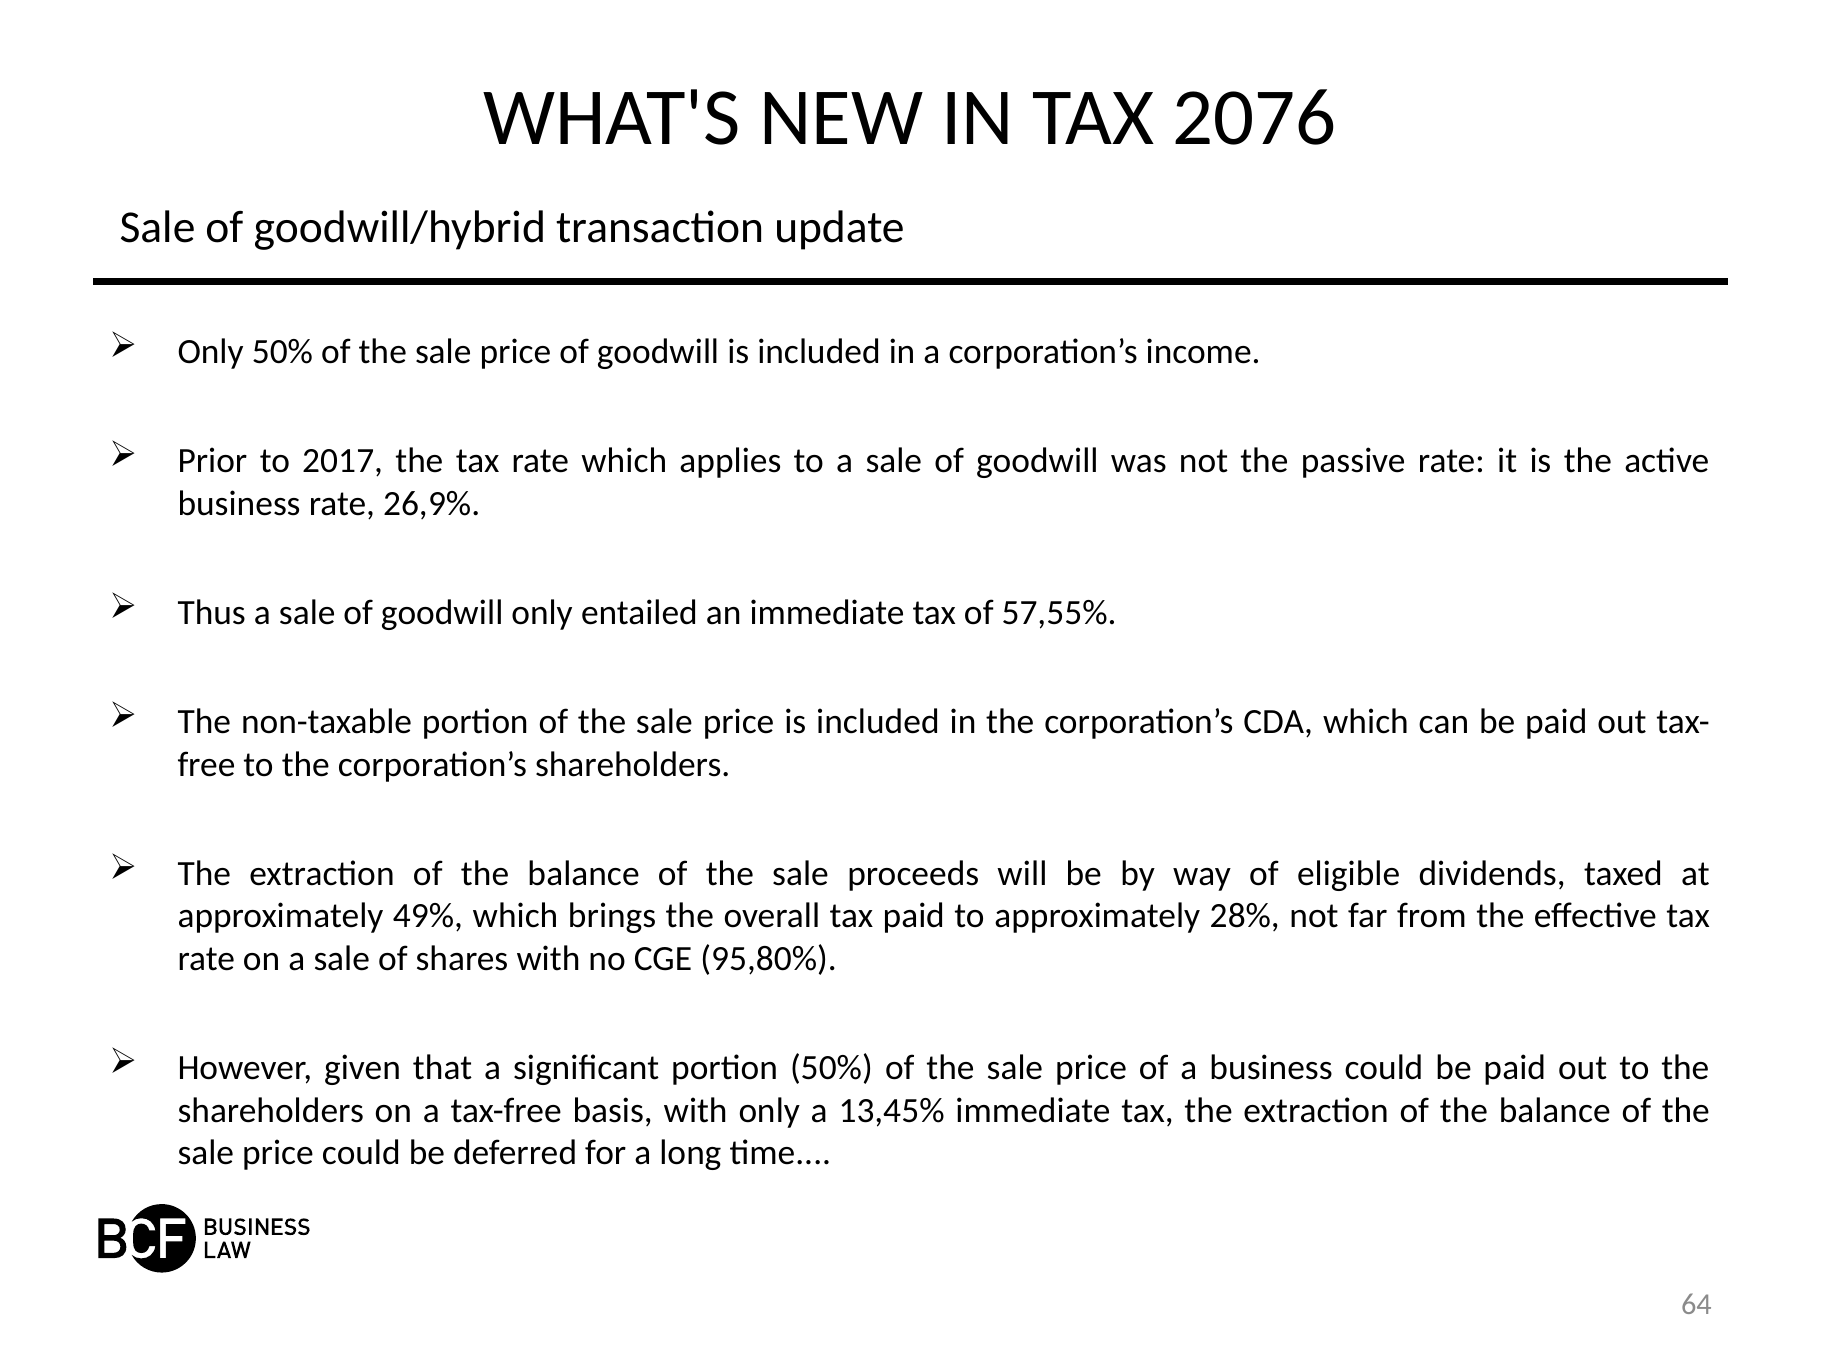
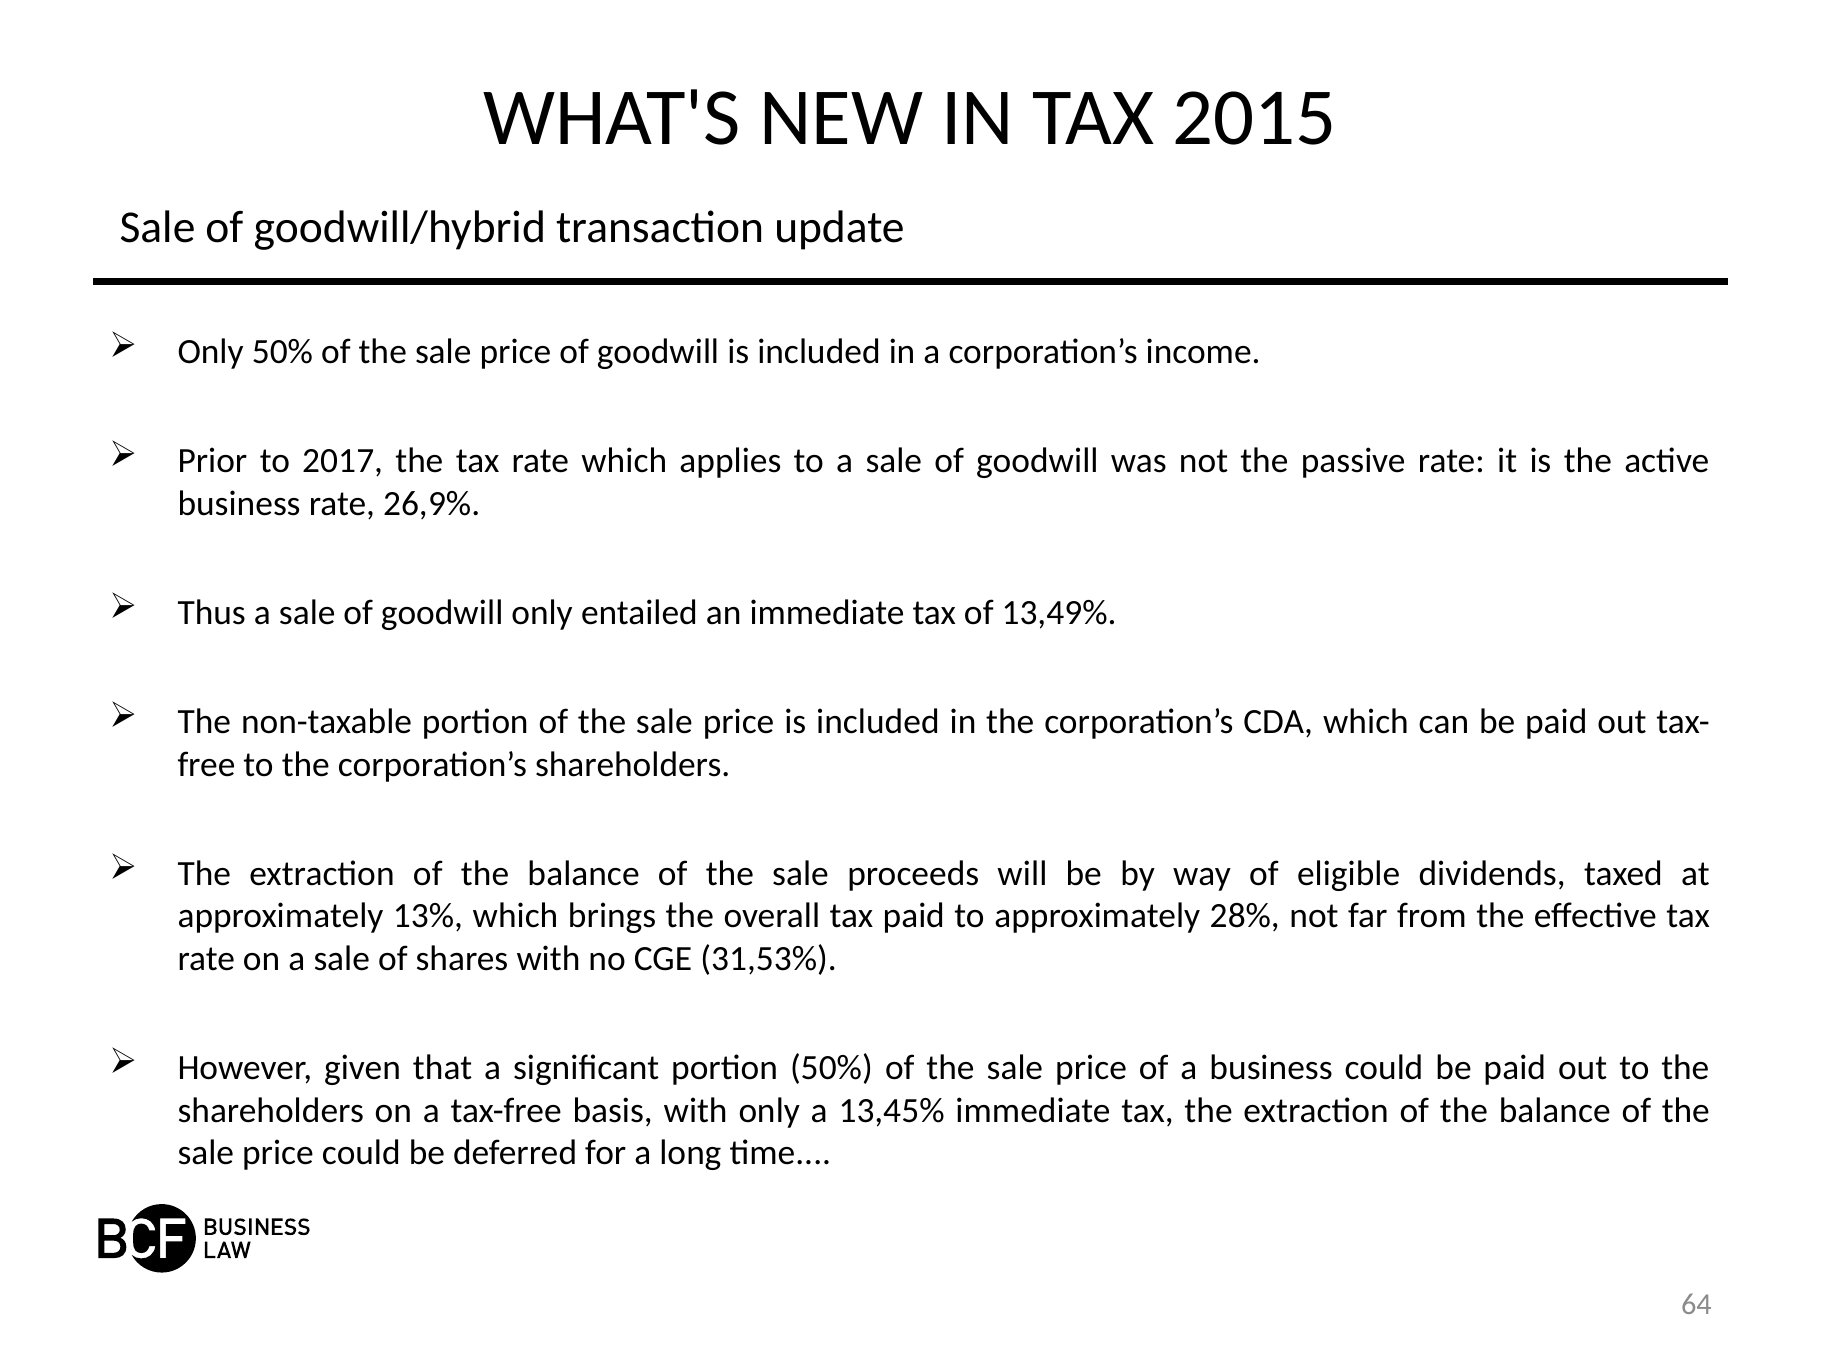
2076: 2076 -> 2015
57,55%: 57,55% -> 13,49%
49%: 49% -> 13%
95,80%: 95,80% -> 31,53%
